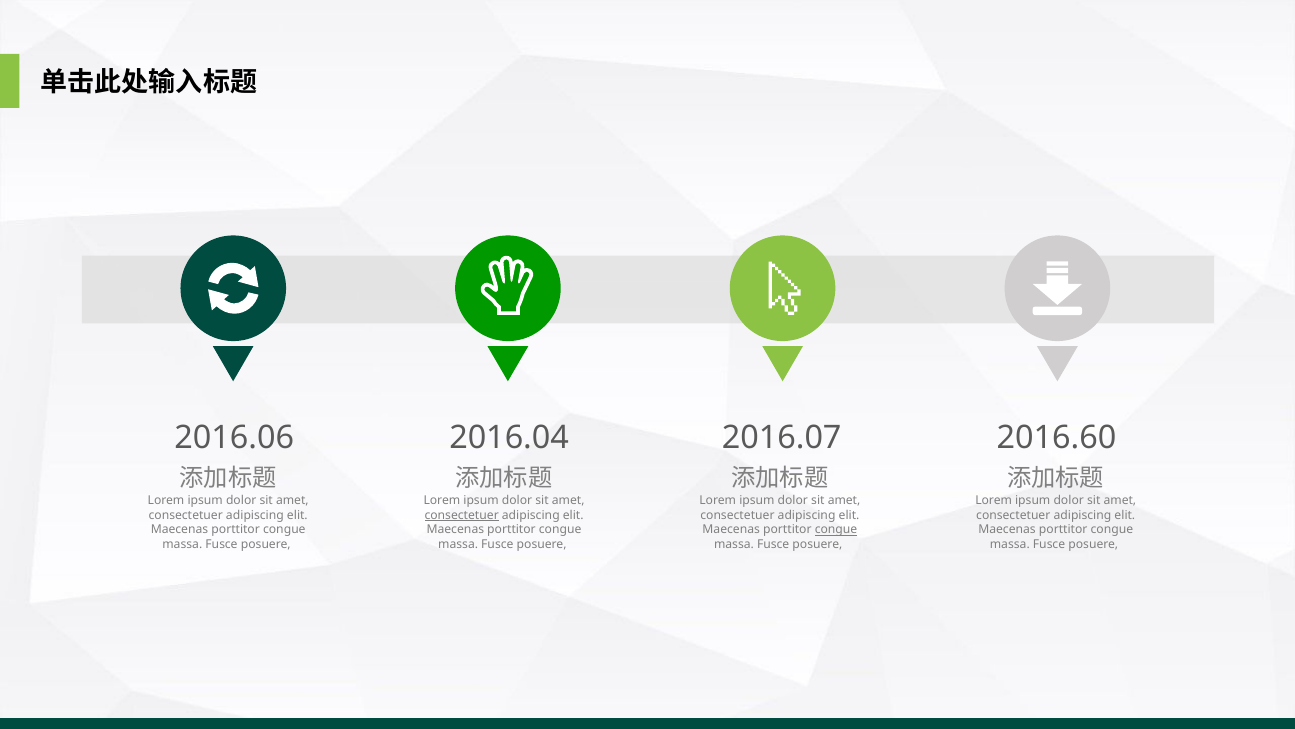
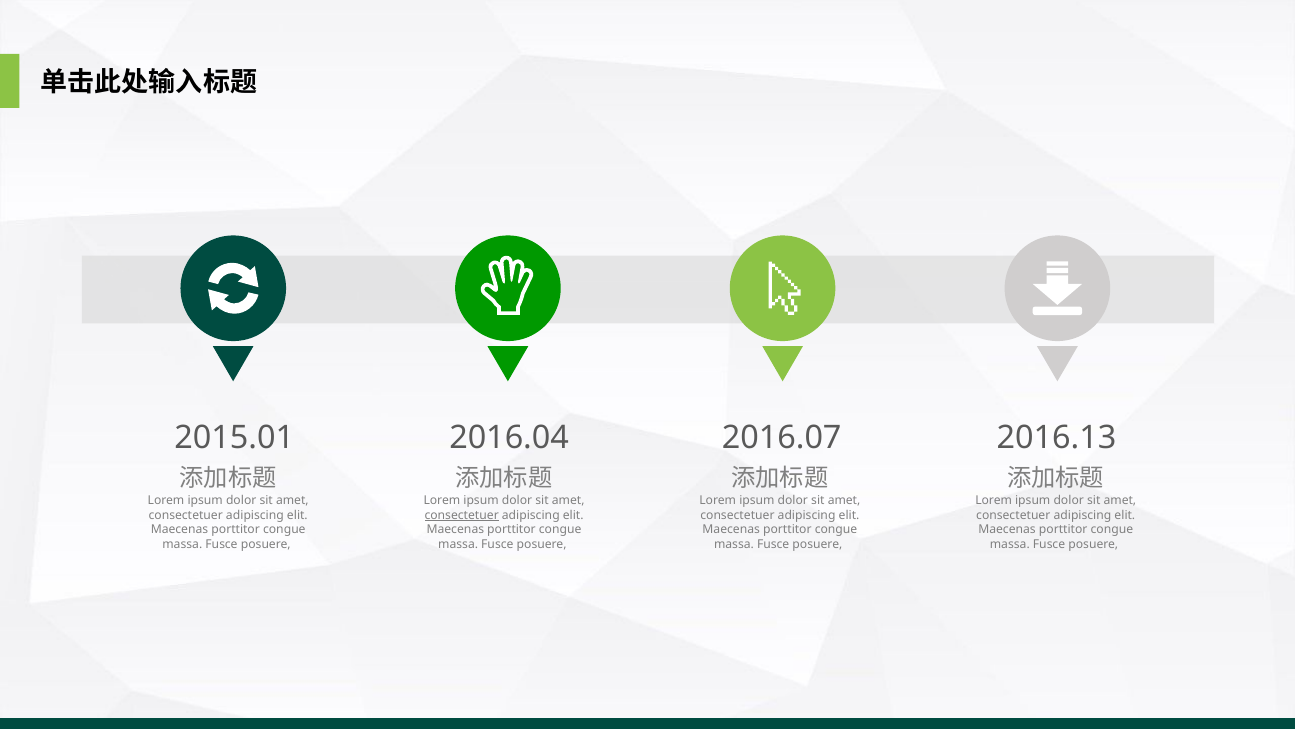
2016.06: 2016.06 -> 2015.01
2016.60: 2016.60 -> 2016.13
congue at (836, 529) underline: present -> none
